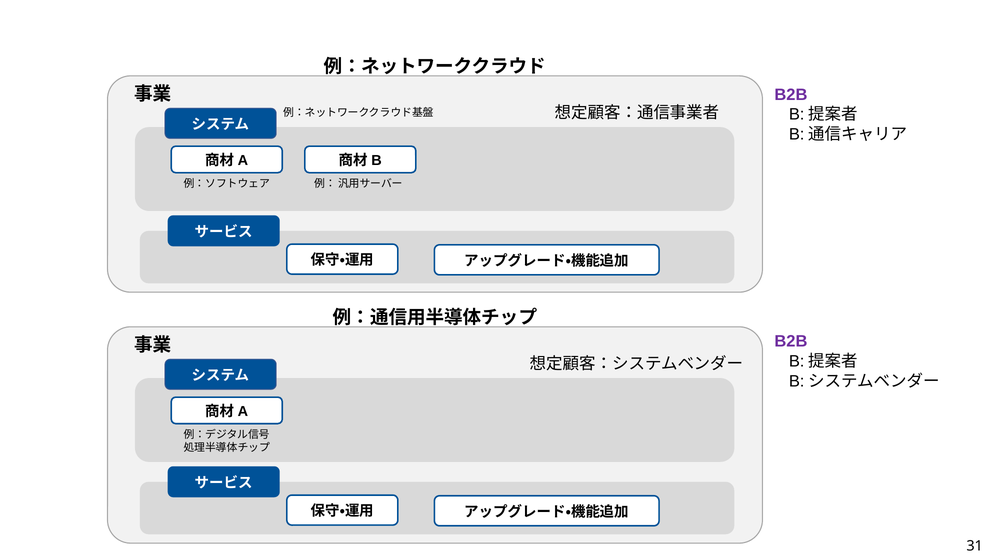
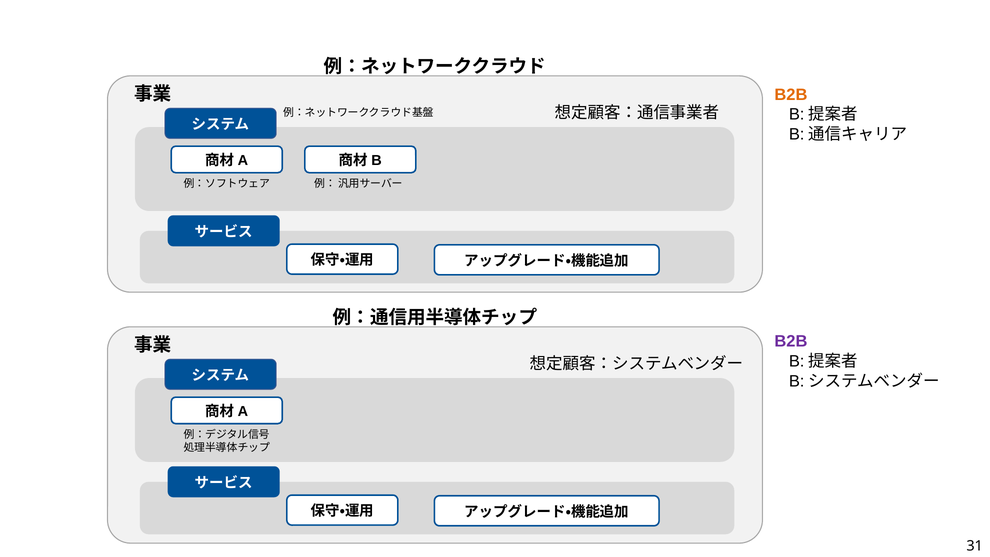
B2B at (791, 95) colour: purple -> orange
